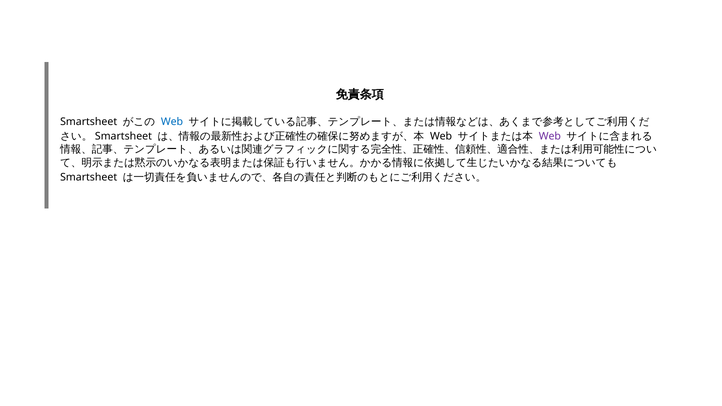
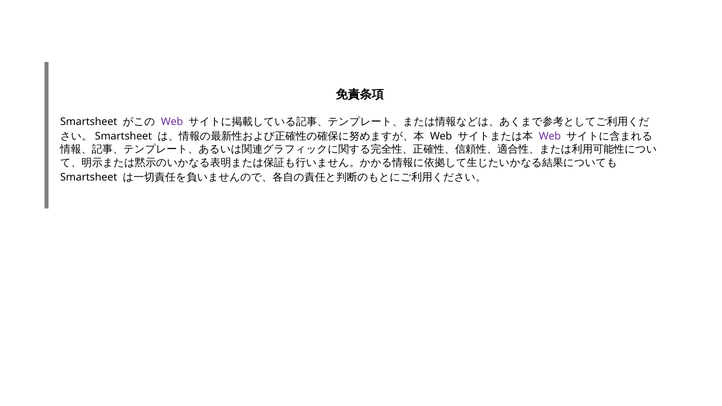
Web at (172, 122) colour: blue -> purple
